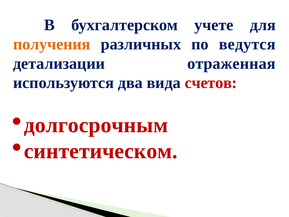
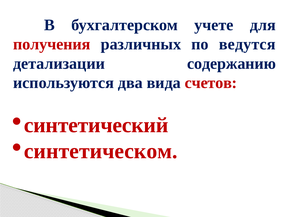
получения colour: orange -> red
отраженная: отраженная -> содержанию
долгосрочным: долгосрочным -> синтетический
